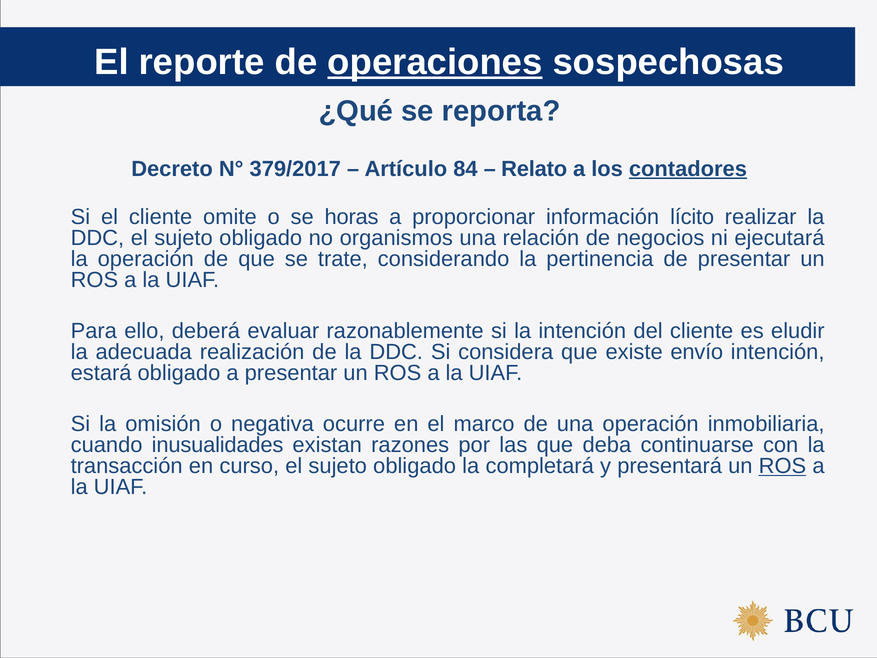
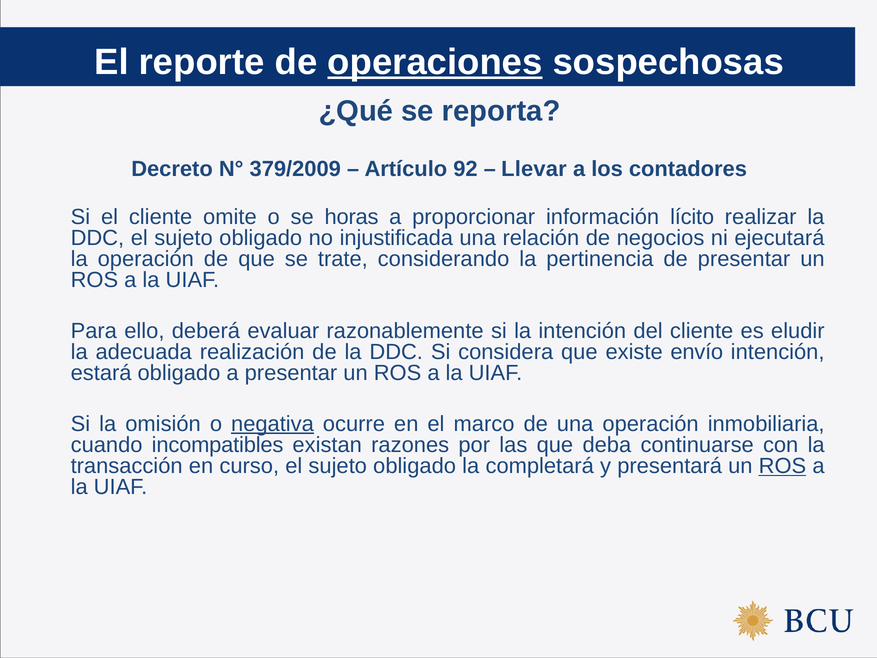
379/2017: 379/2017 -> 379/2009
84: 84 -> 92
Relato: Relato -> Llevar
contadores underline: present -> none
organismos: organismos -> injustificada
negativa underline: none -> present
inusualidades: inusualidades -> incompatibles
